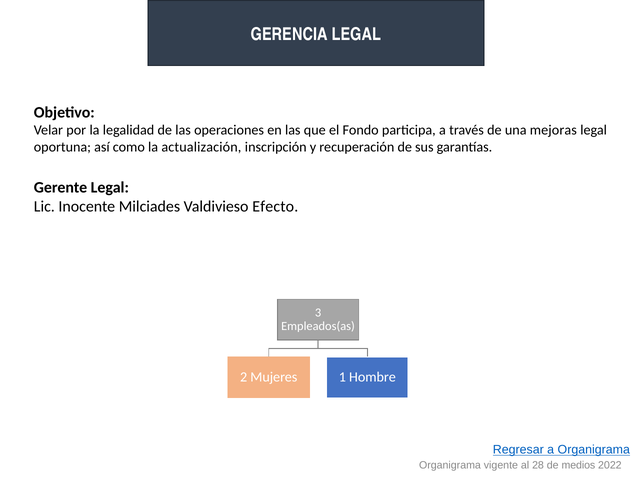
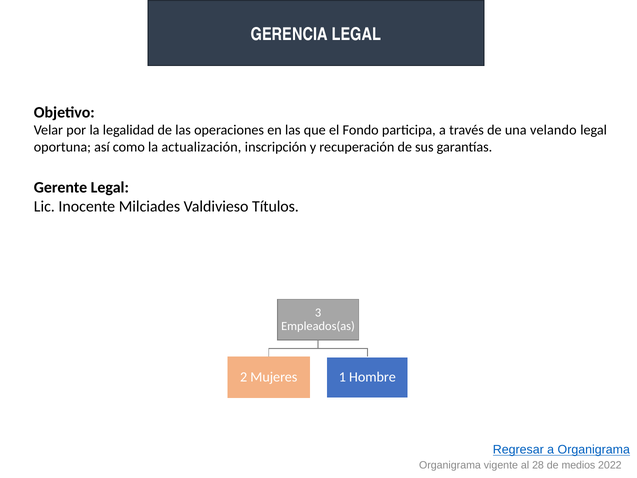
mejoras: mejoras -> velando
Efecto: Efecto -> Títulos
